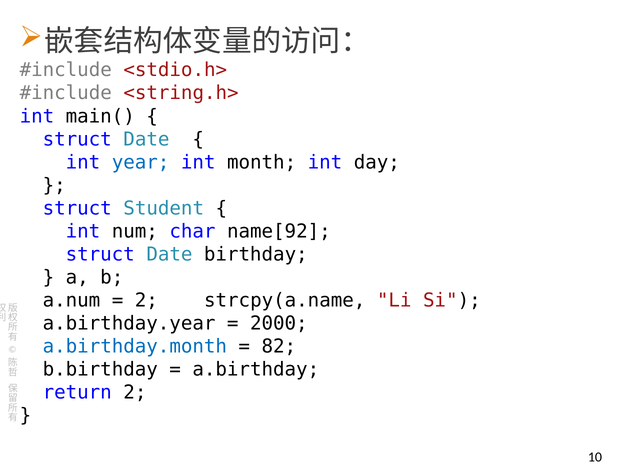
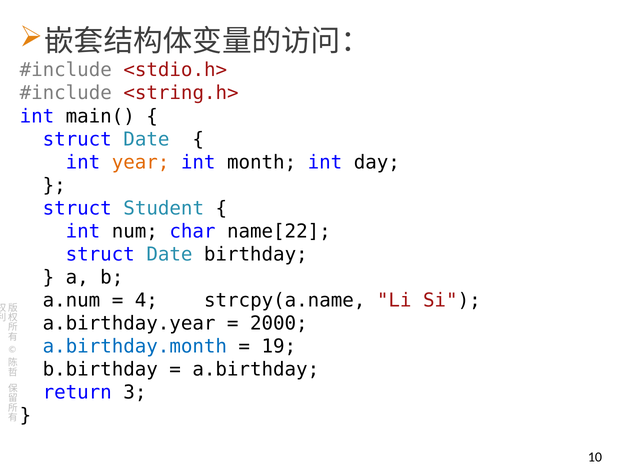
year colour: blue -> orange
name[92: name[92 -> name[22
2 at (146, 300): 2 -> 4
82: 82 -> 19
return 2: 2 -> 3
